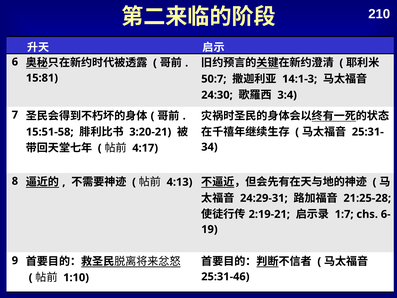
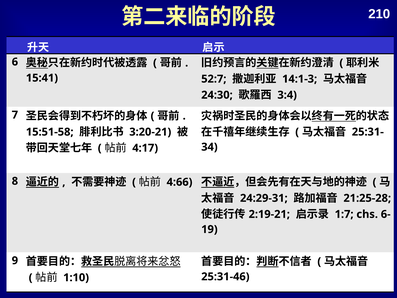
15:81: 15:81 -> 15:41
50:7: 50:7 -> 52:7
4:13: 4:13 -> 4:66
